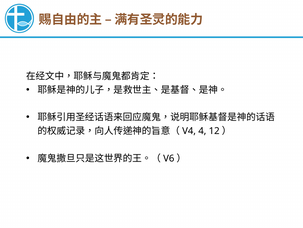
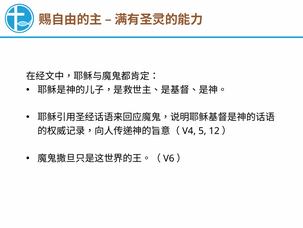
4: 4 -> 5
